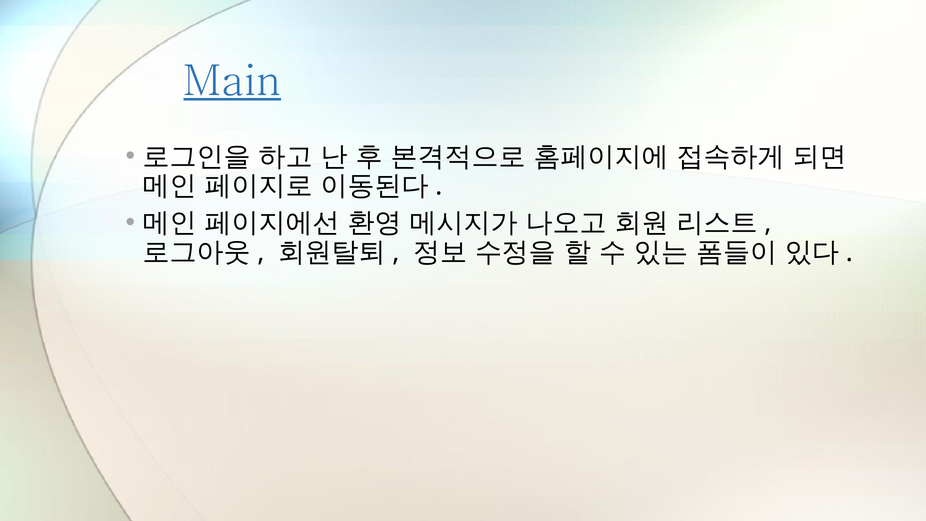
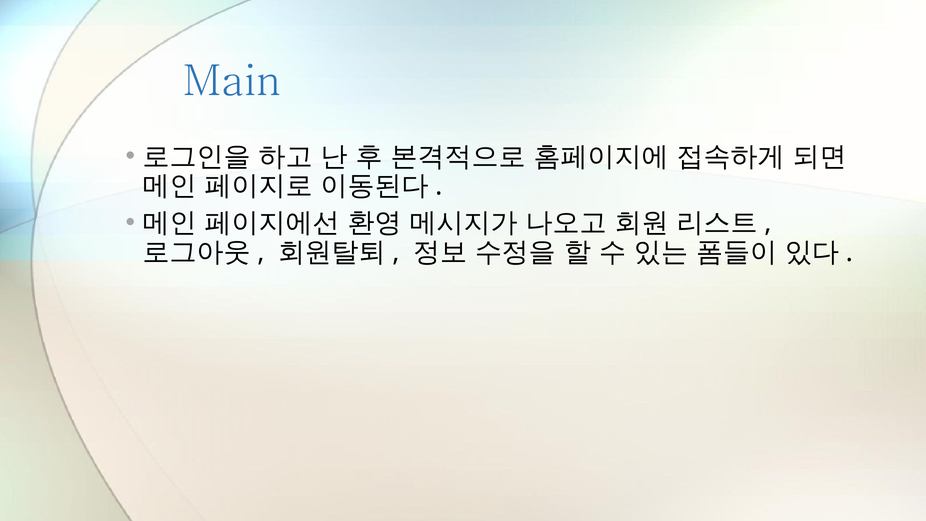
Main underline: present -> none
